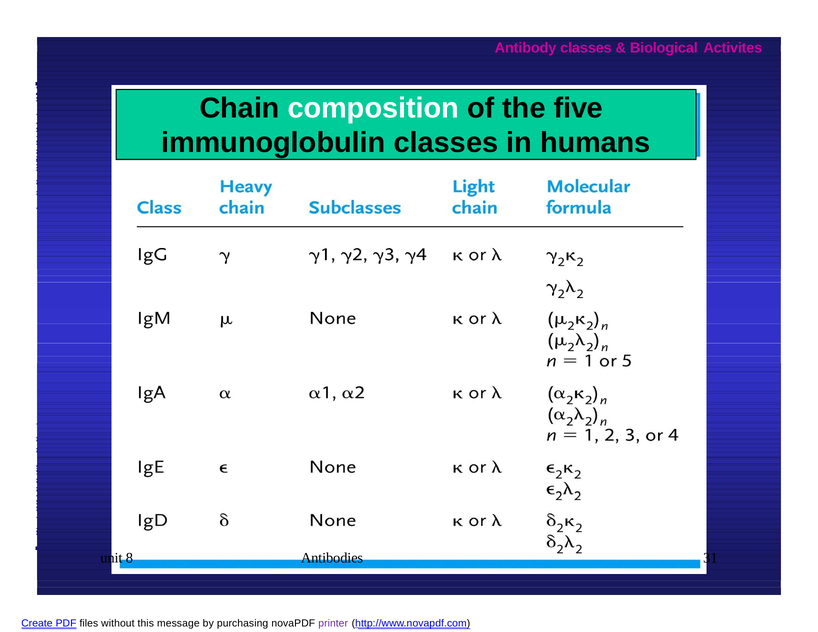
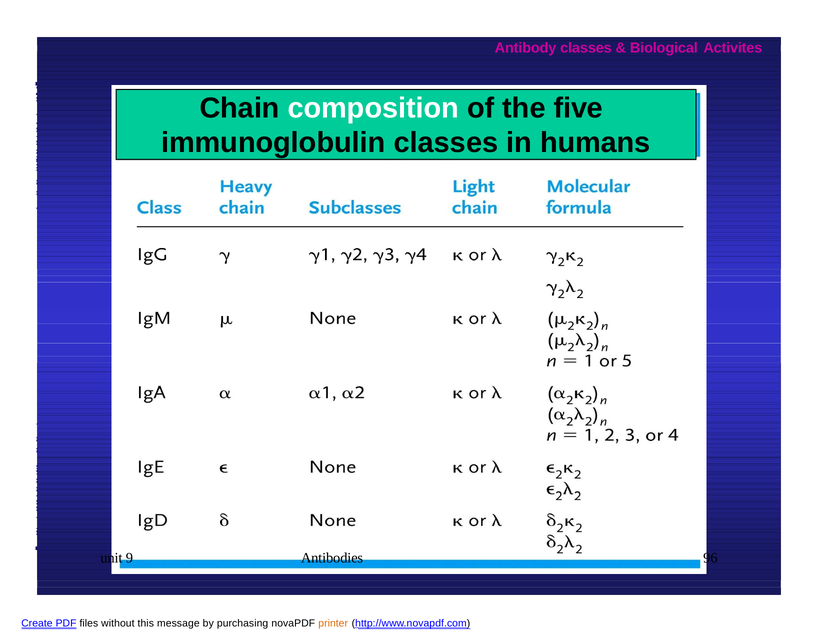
8: 8 -> 9
31: 31 -> 96
printer colour: purple -> orange
